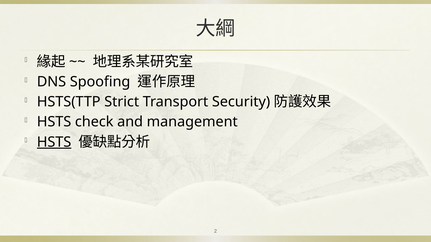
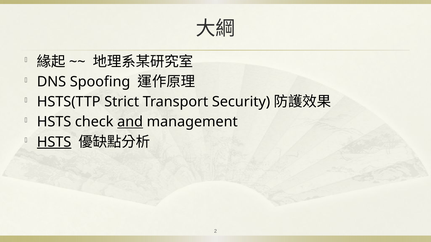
and underline: none -> present
